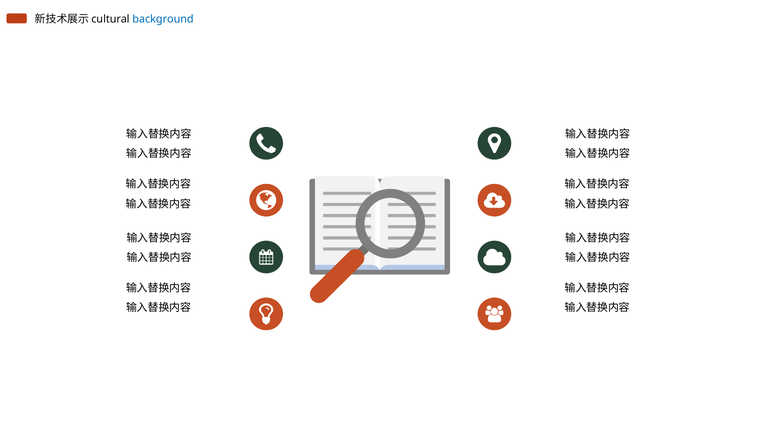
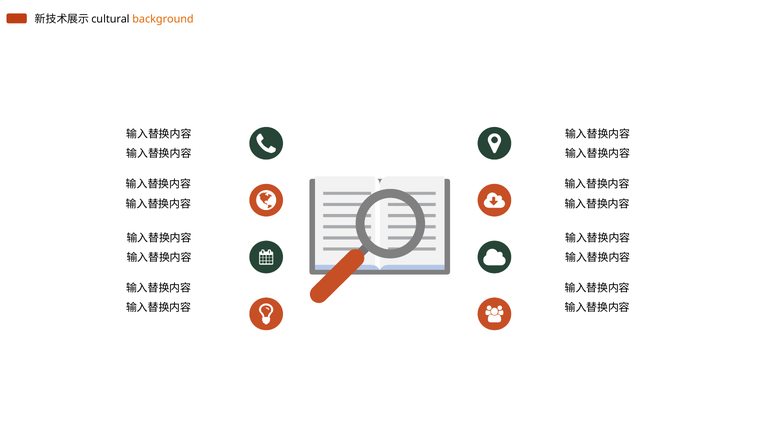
background colour: blue -> orange
